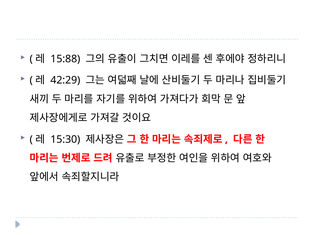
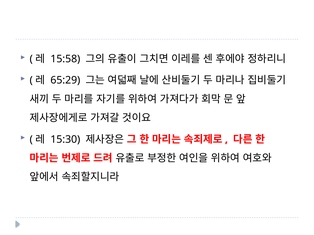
15:88: 15:88 -> 15:58
42:29: 42:29 -> 65:29
